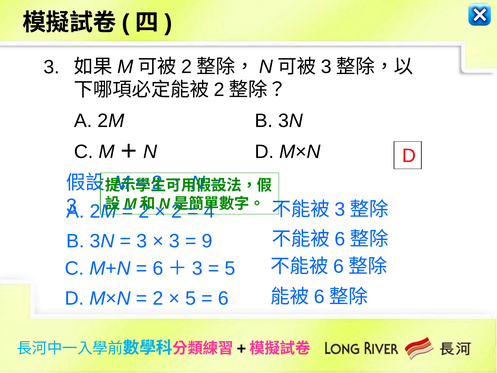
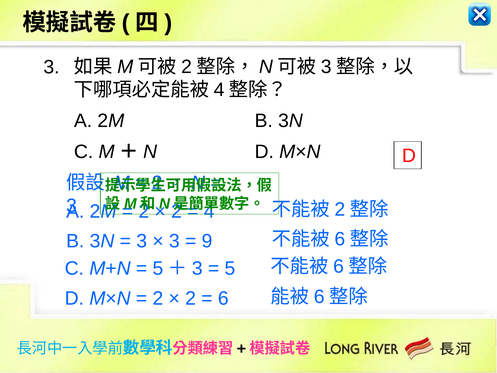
2 at (219, 90): 2 -> 4
3 at (340, 209): 3 -> 2
6 at (158, 268): 6 -> 5
5 at (191, 298): 5 -> 2
